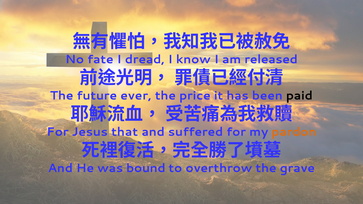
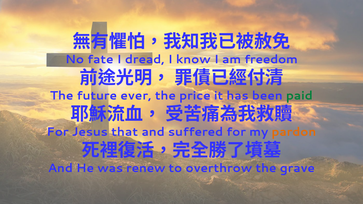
released: released -> freedom
paid colour: black -> green
bound: bound -> renew
